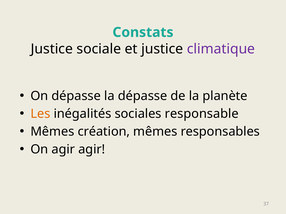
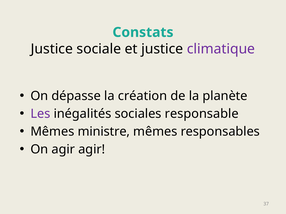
la dépasse: dépasse -> création
Les colour: orange -> purple
création: création -> ministre
